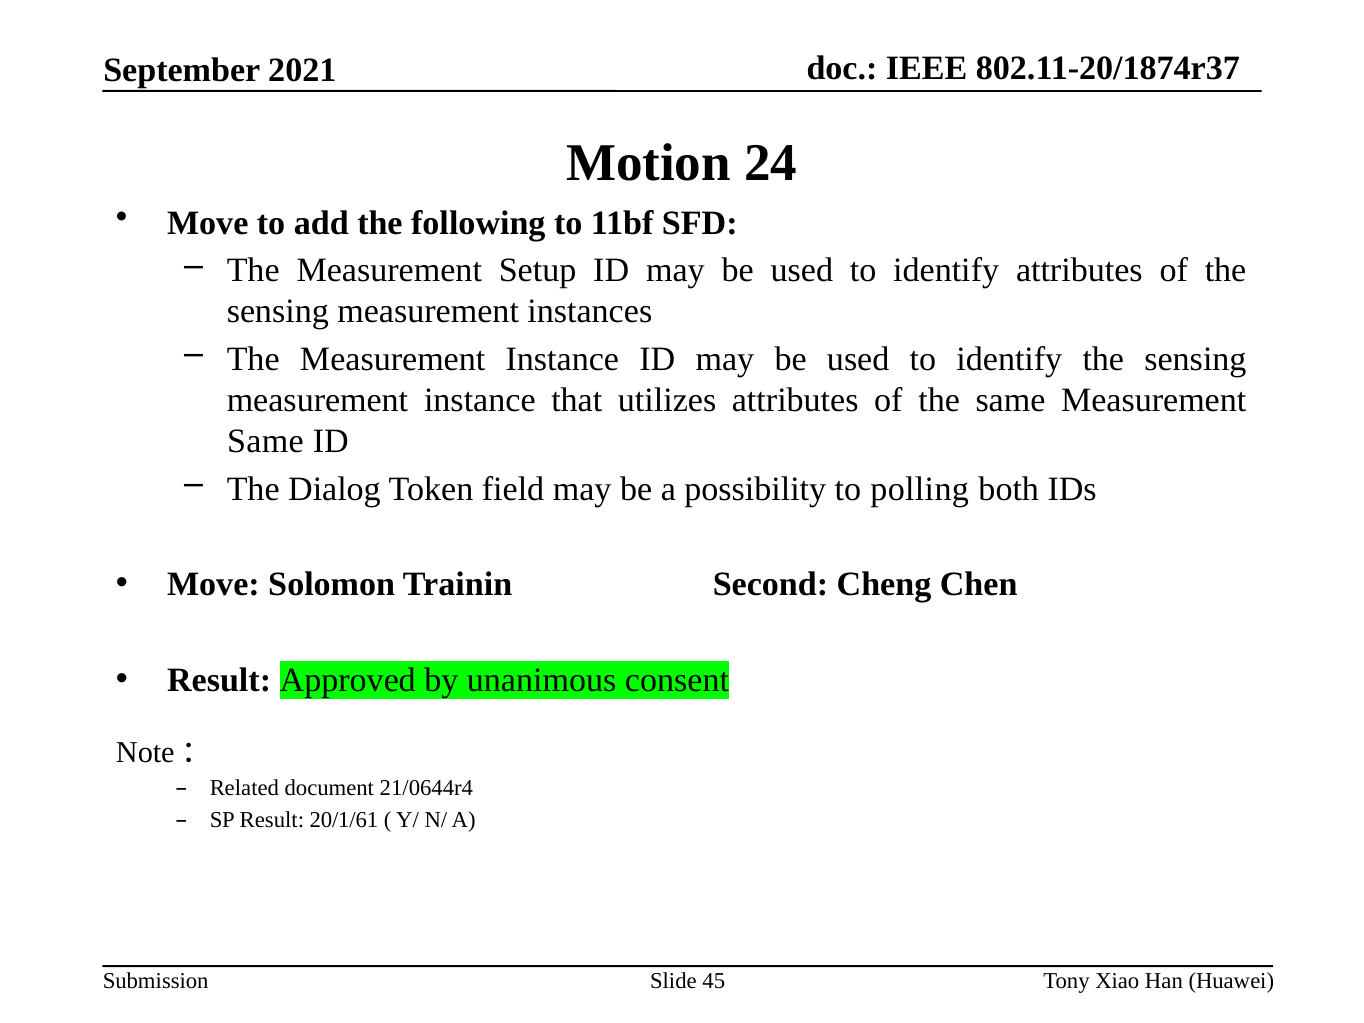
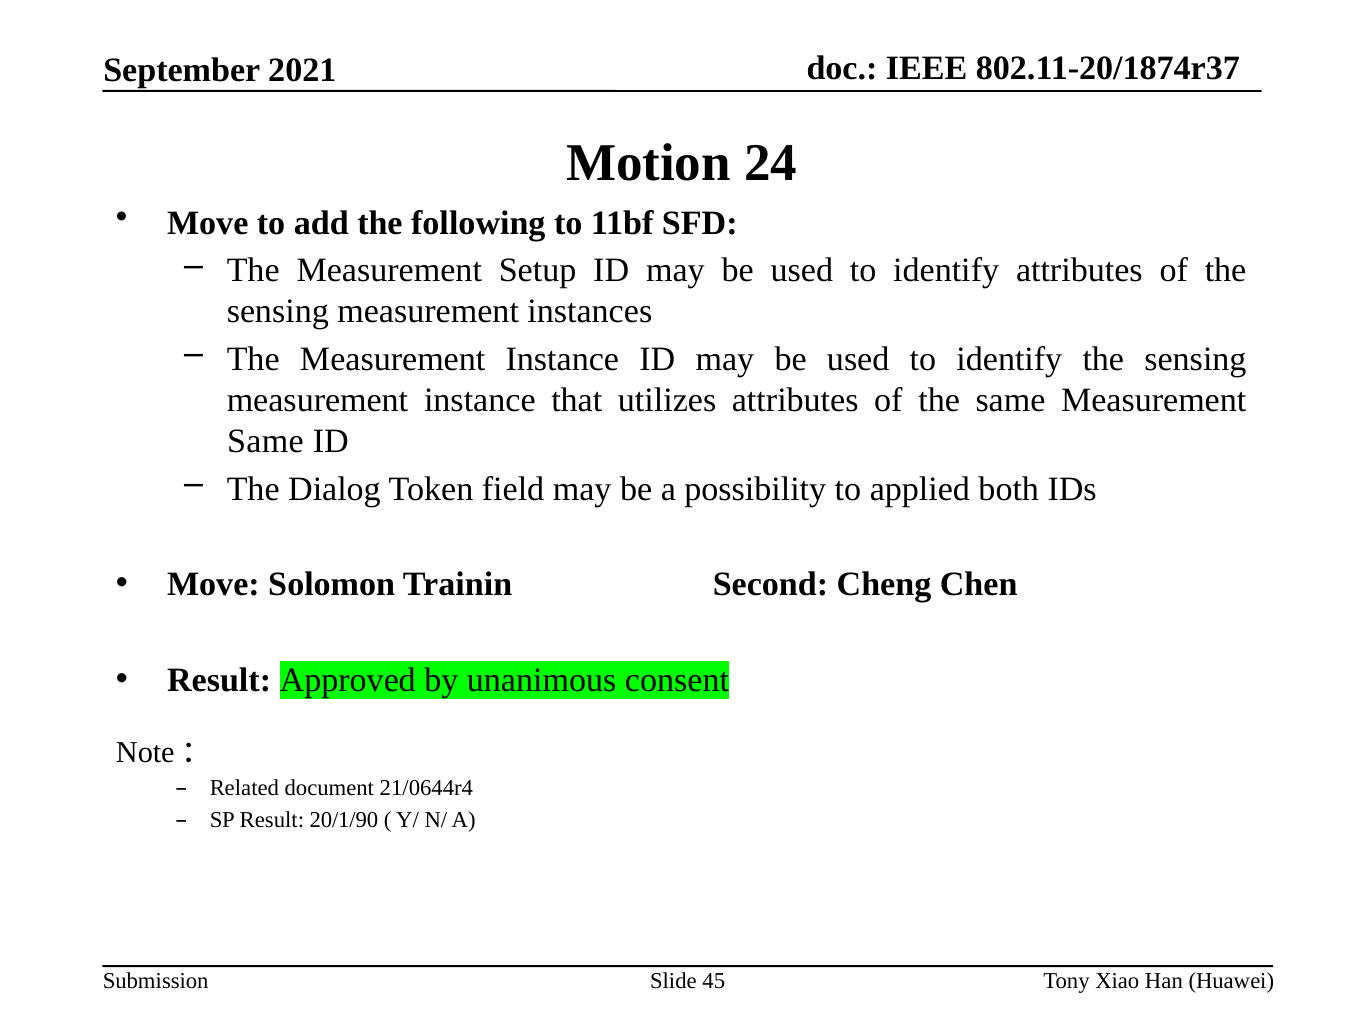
polling: polling -> applied
20/1/61: 20/1/61 -> 20/1/90
